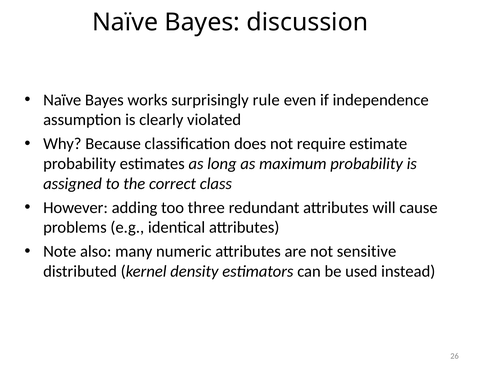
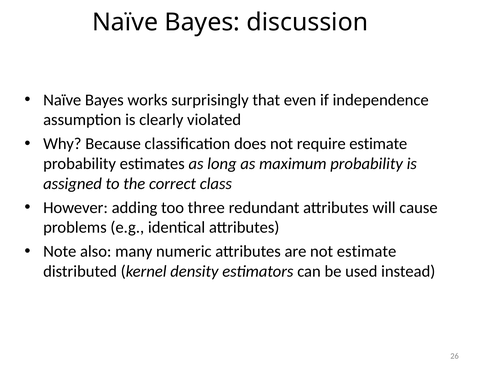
rule: rule -> that
not sensitive: sensitive -> estimate
